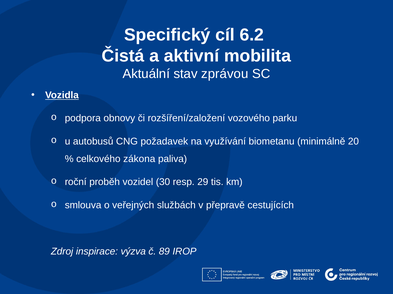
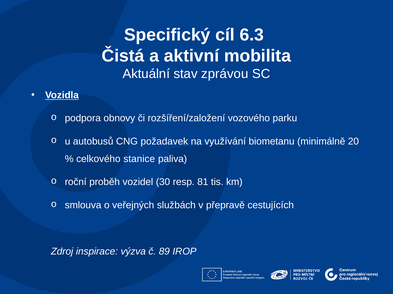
6.2: 6.2 -> 6.3
zákona: zákona -> stanice
29: 29 -> 81
